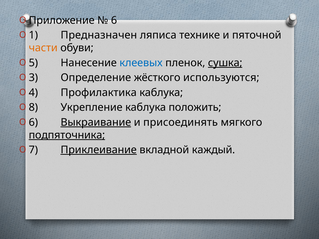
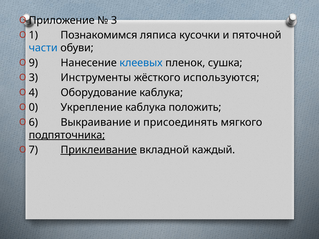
6 at (114, 20): 6 -> 3
Предназначен: Предназначен -> Познакомимся
технике: технике -> кусочки
части colour: orange -> blue
5: 5 -> 9
сушка underline: present -> none
Определение: Определение -> Инструменты
Профилактика: Профилактика -> Оборудование
8: 8 -> 0
Выкраивание underline: present -> none
